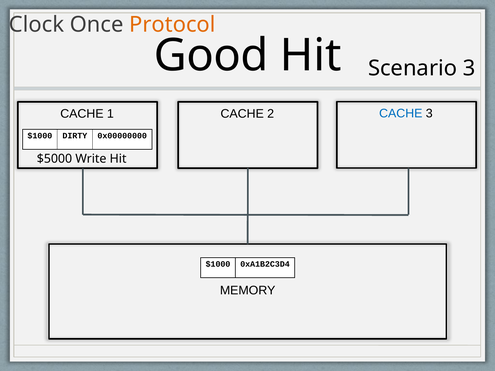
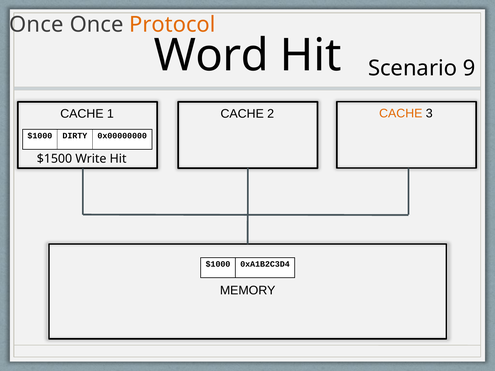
Clock at (36, 24): Clock -> Once
Good: Good -> Word
Scenario 3: 3 -> 9
CACHE at (401, 113) colour: blue -> orange
$5000: $5000 -> $1500
